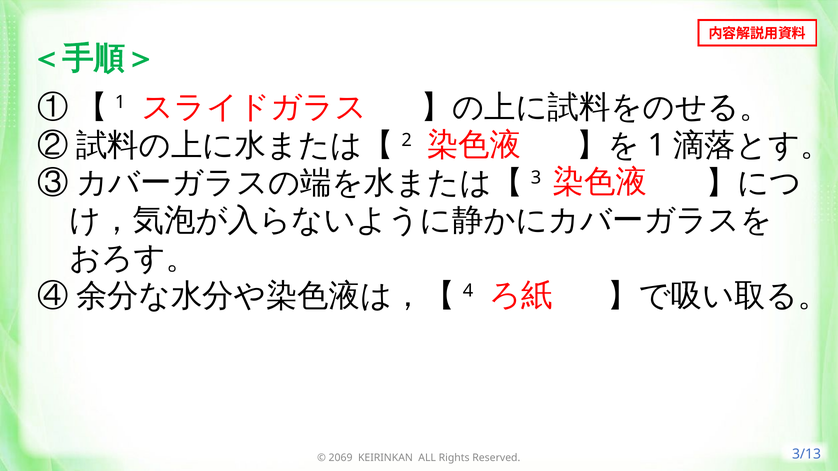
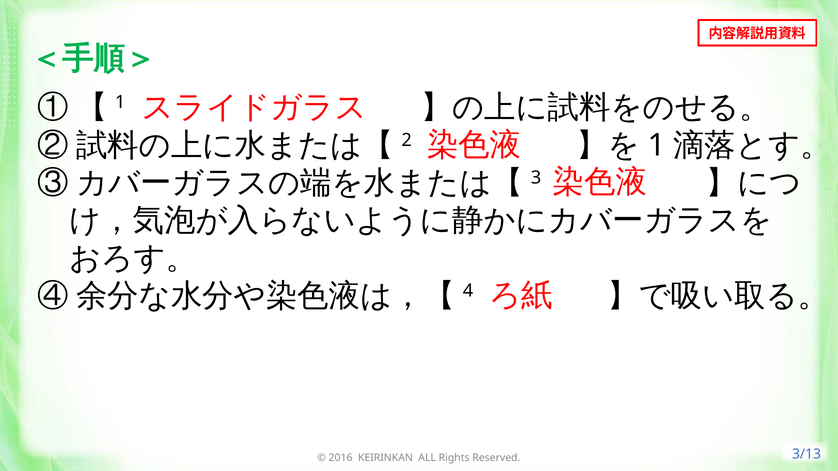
2069: 2069 -> 2016
